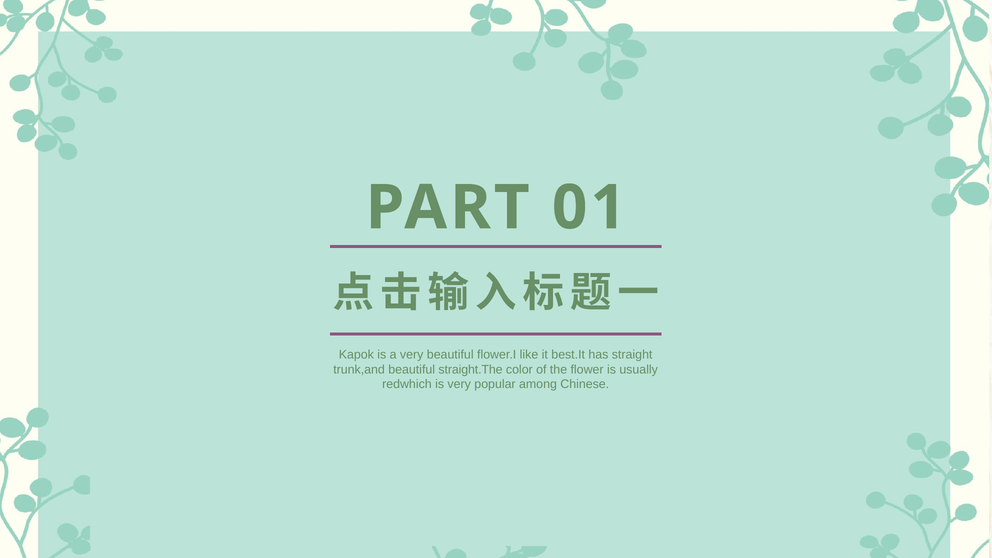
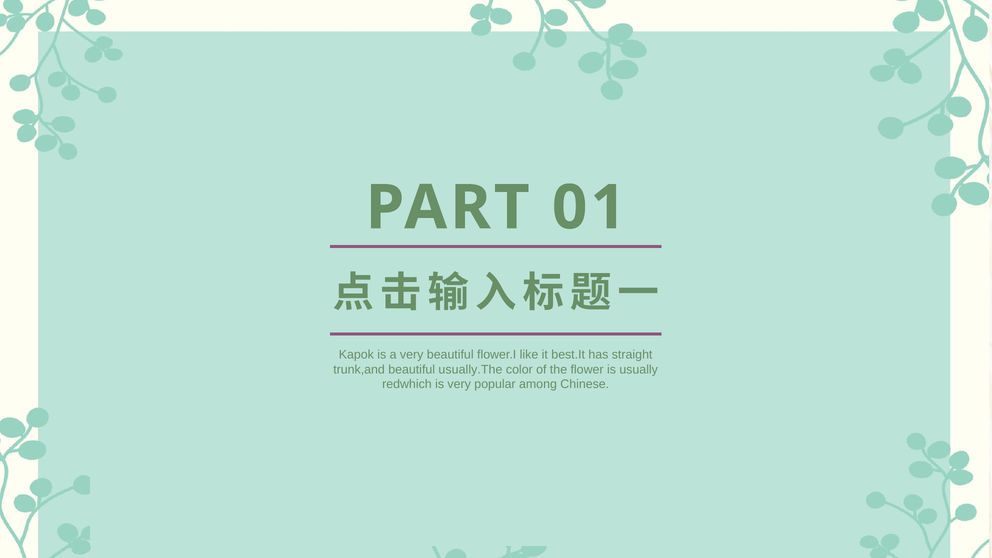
straight.The: straight.The -> usually.The
